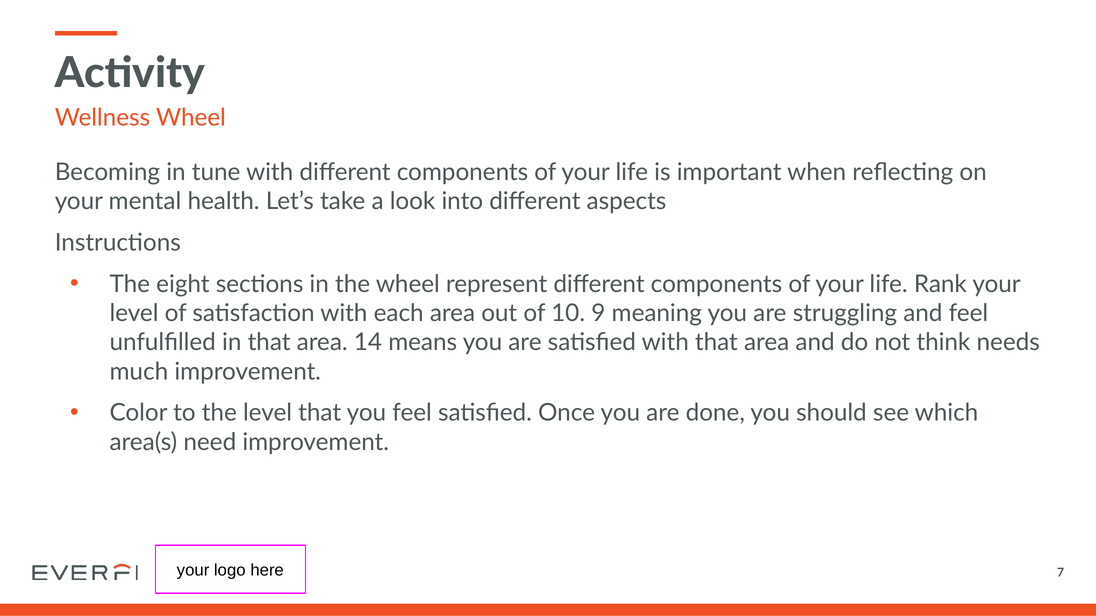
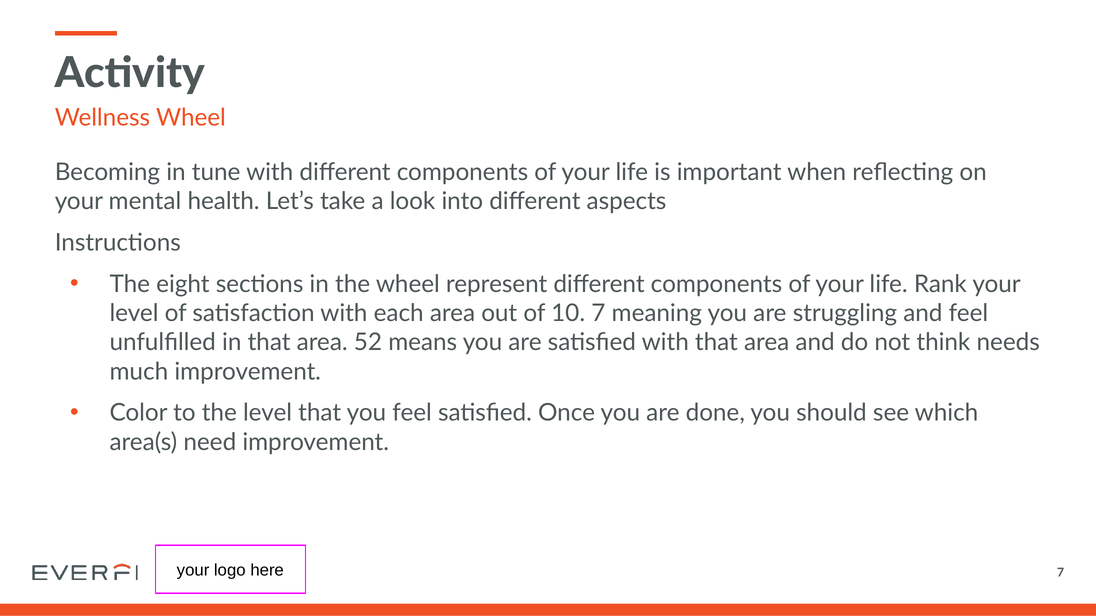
10 9: 9 -> 7
14: 14 -> 52
